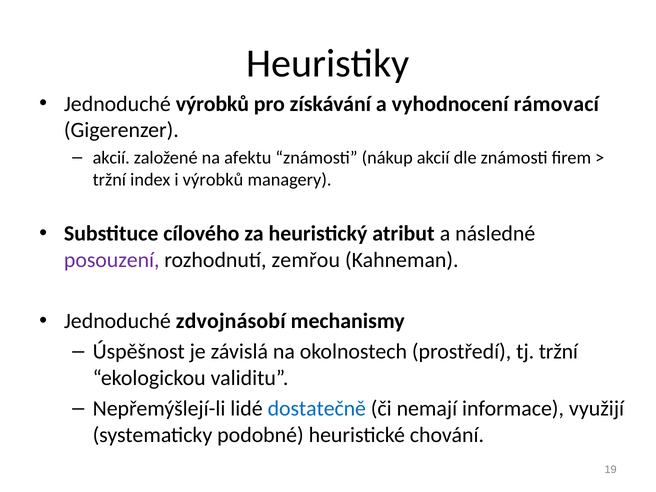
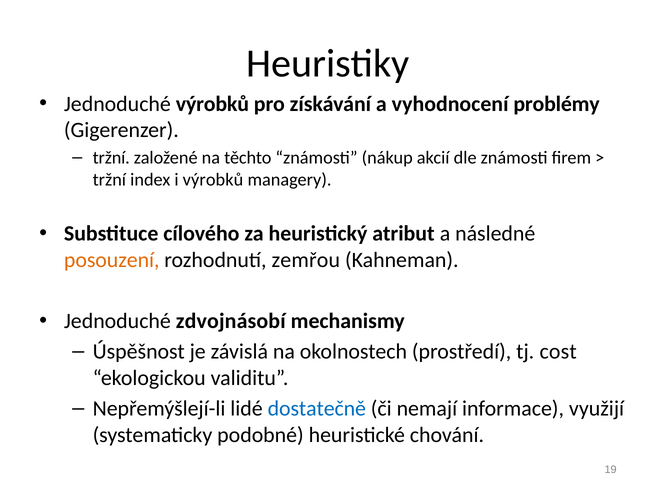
rámovací: rámovací -> problémy
akcií at (111, 158): akcií -> tržní
afektu: afektu -> těchto
posouzení colour: purple -> orange
tj tržní: tržní -> cost
